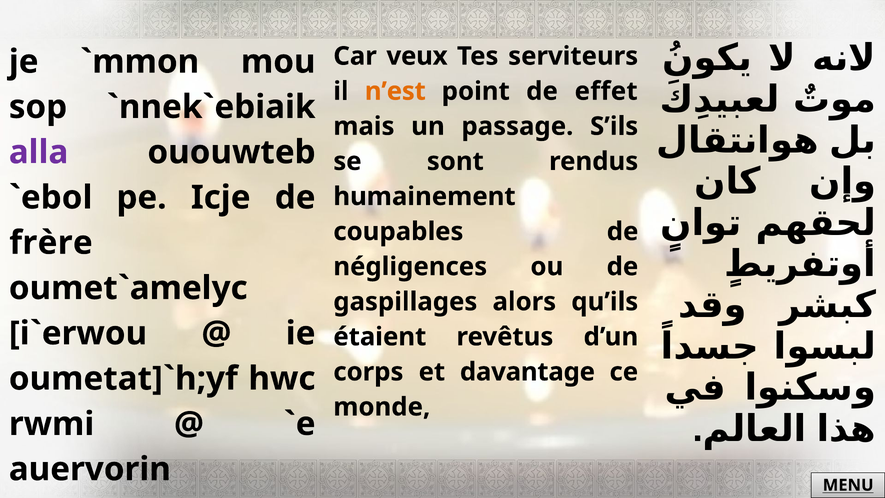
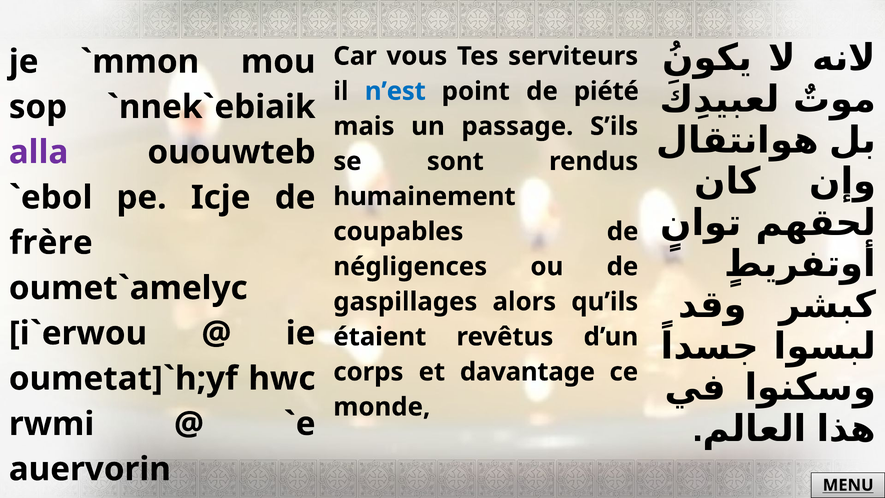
veux: veux -> vous
n’est colour: orange -> blue
effet: effet -> piété
